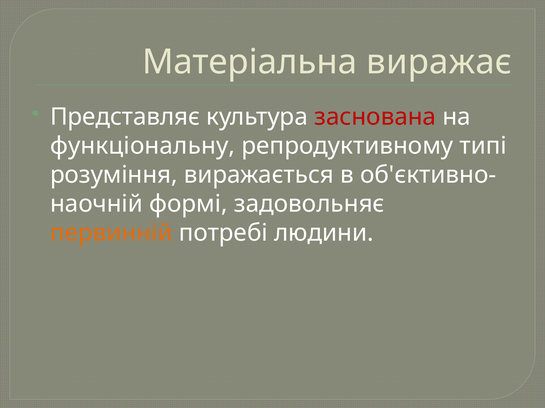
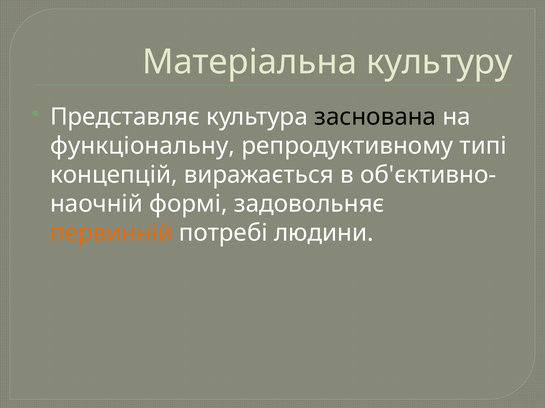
виражає: виражає -> культуру
заснована colour: red -> black
розуміння: розуміння -> концепцій
